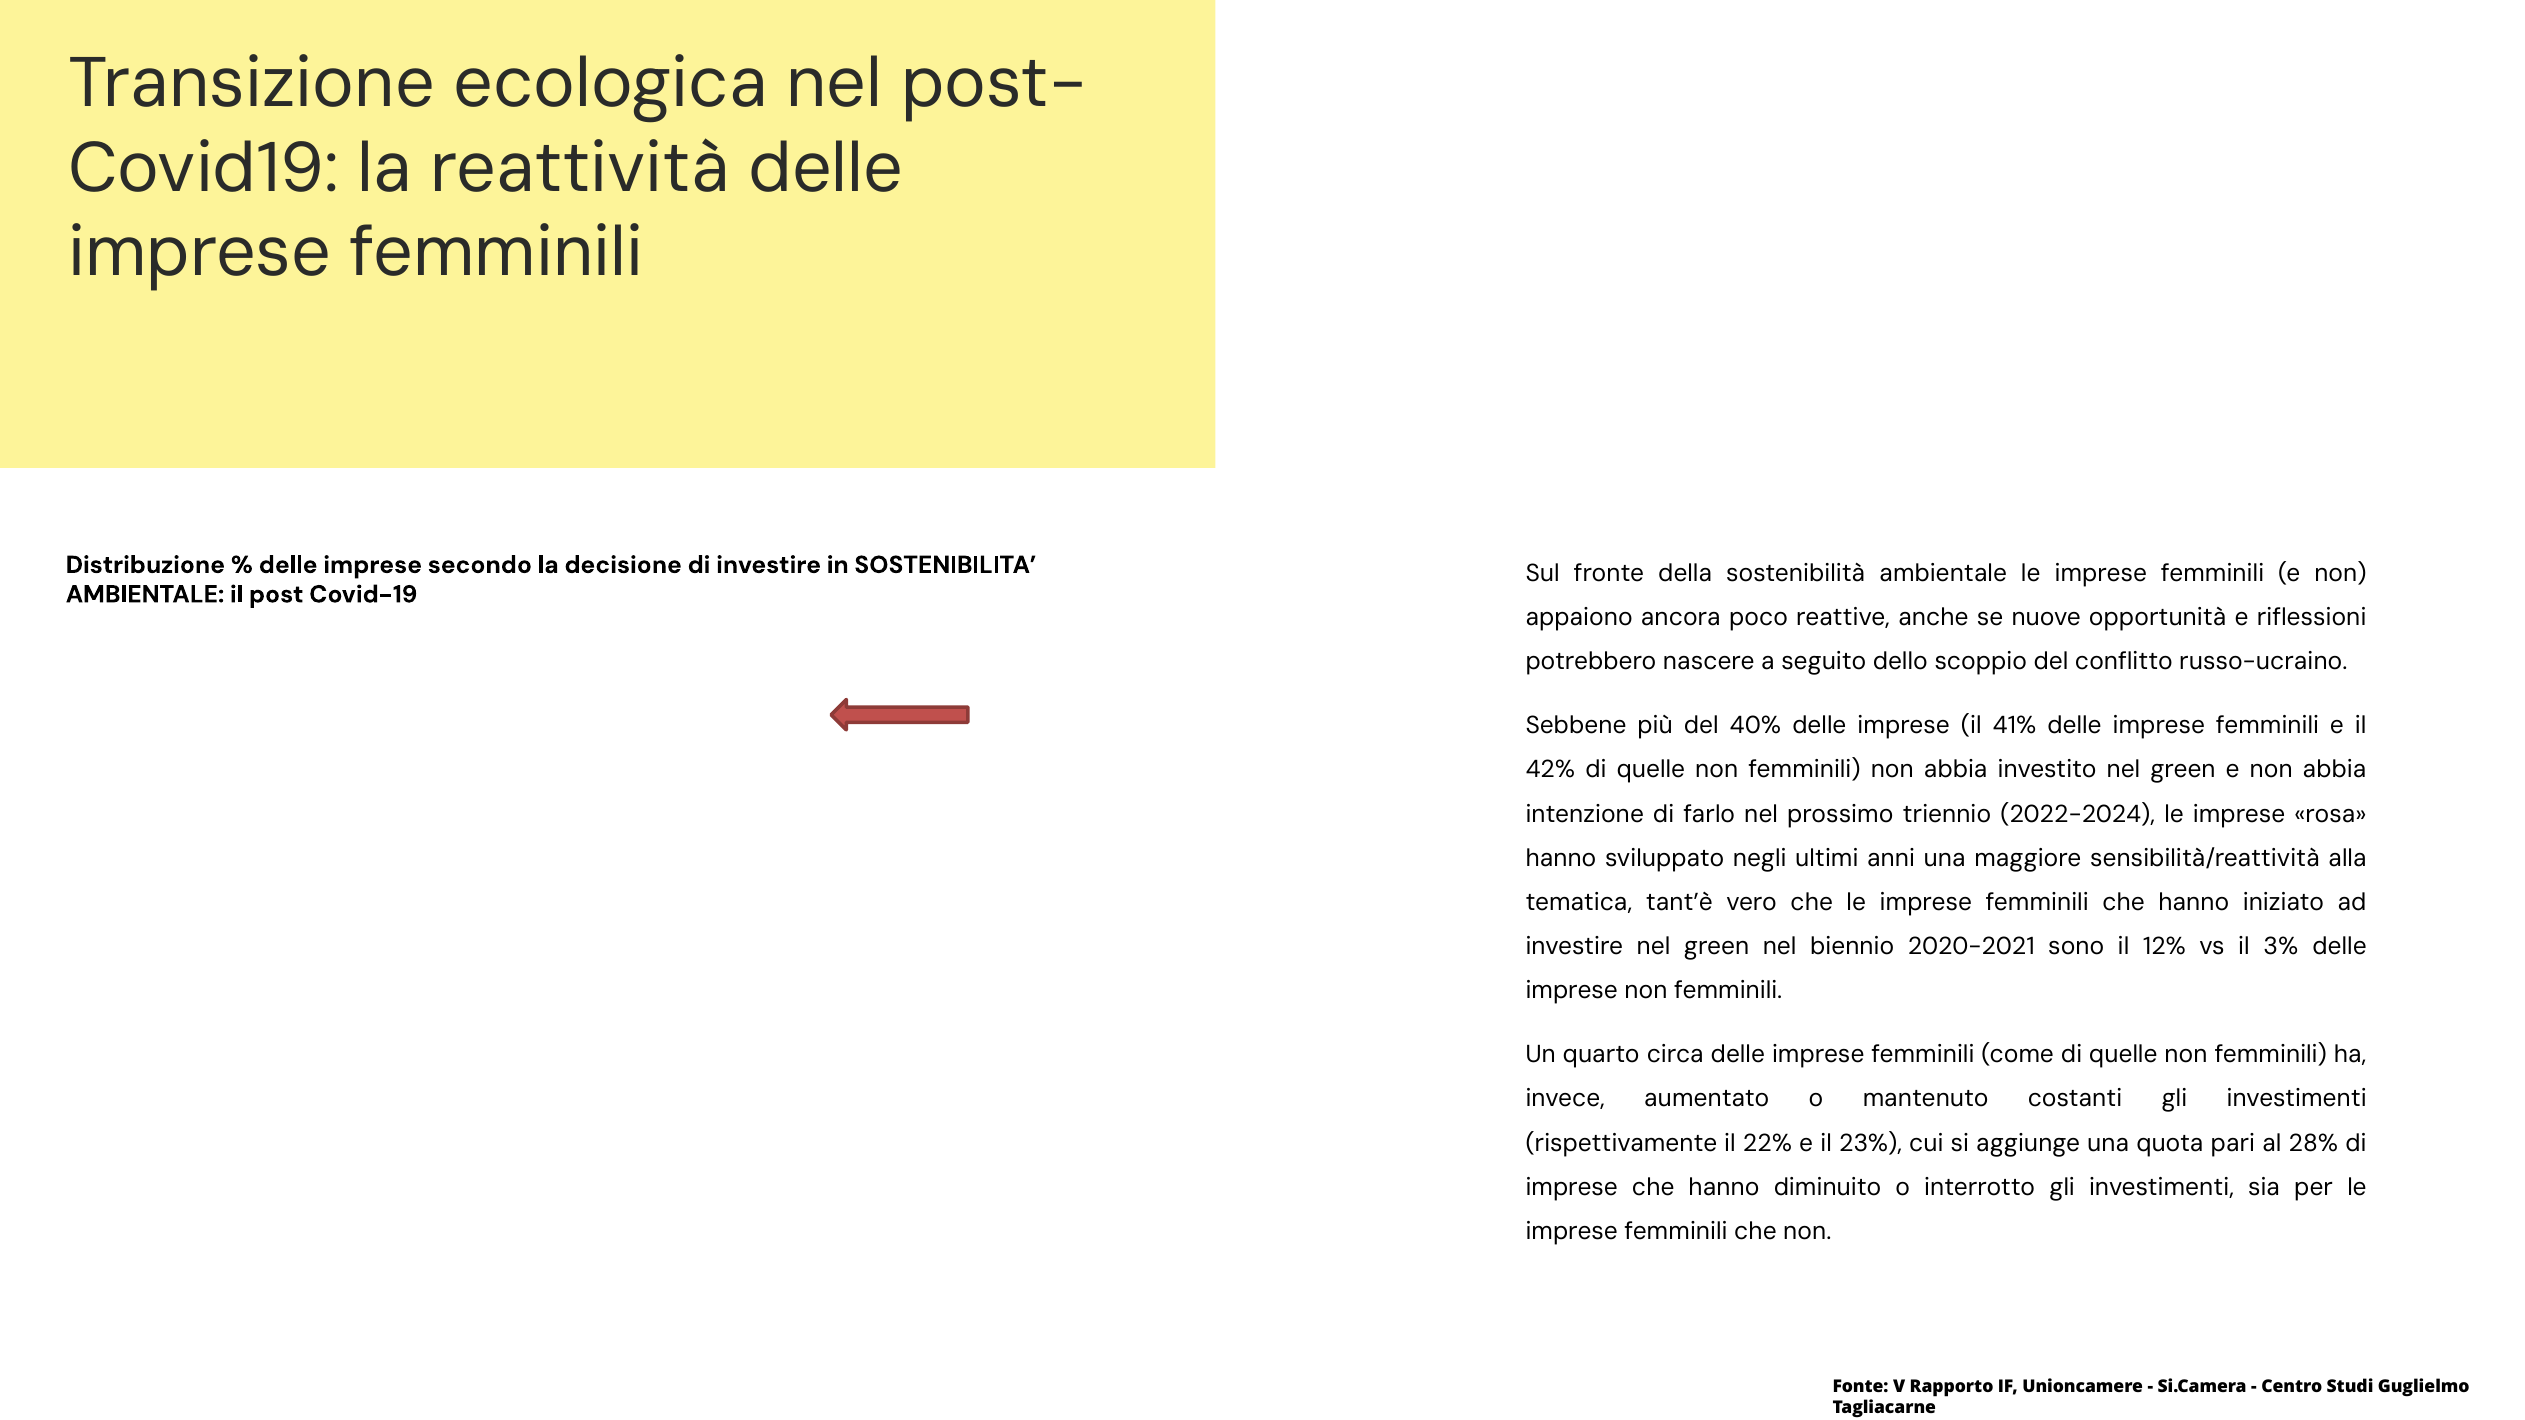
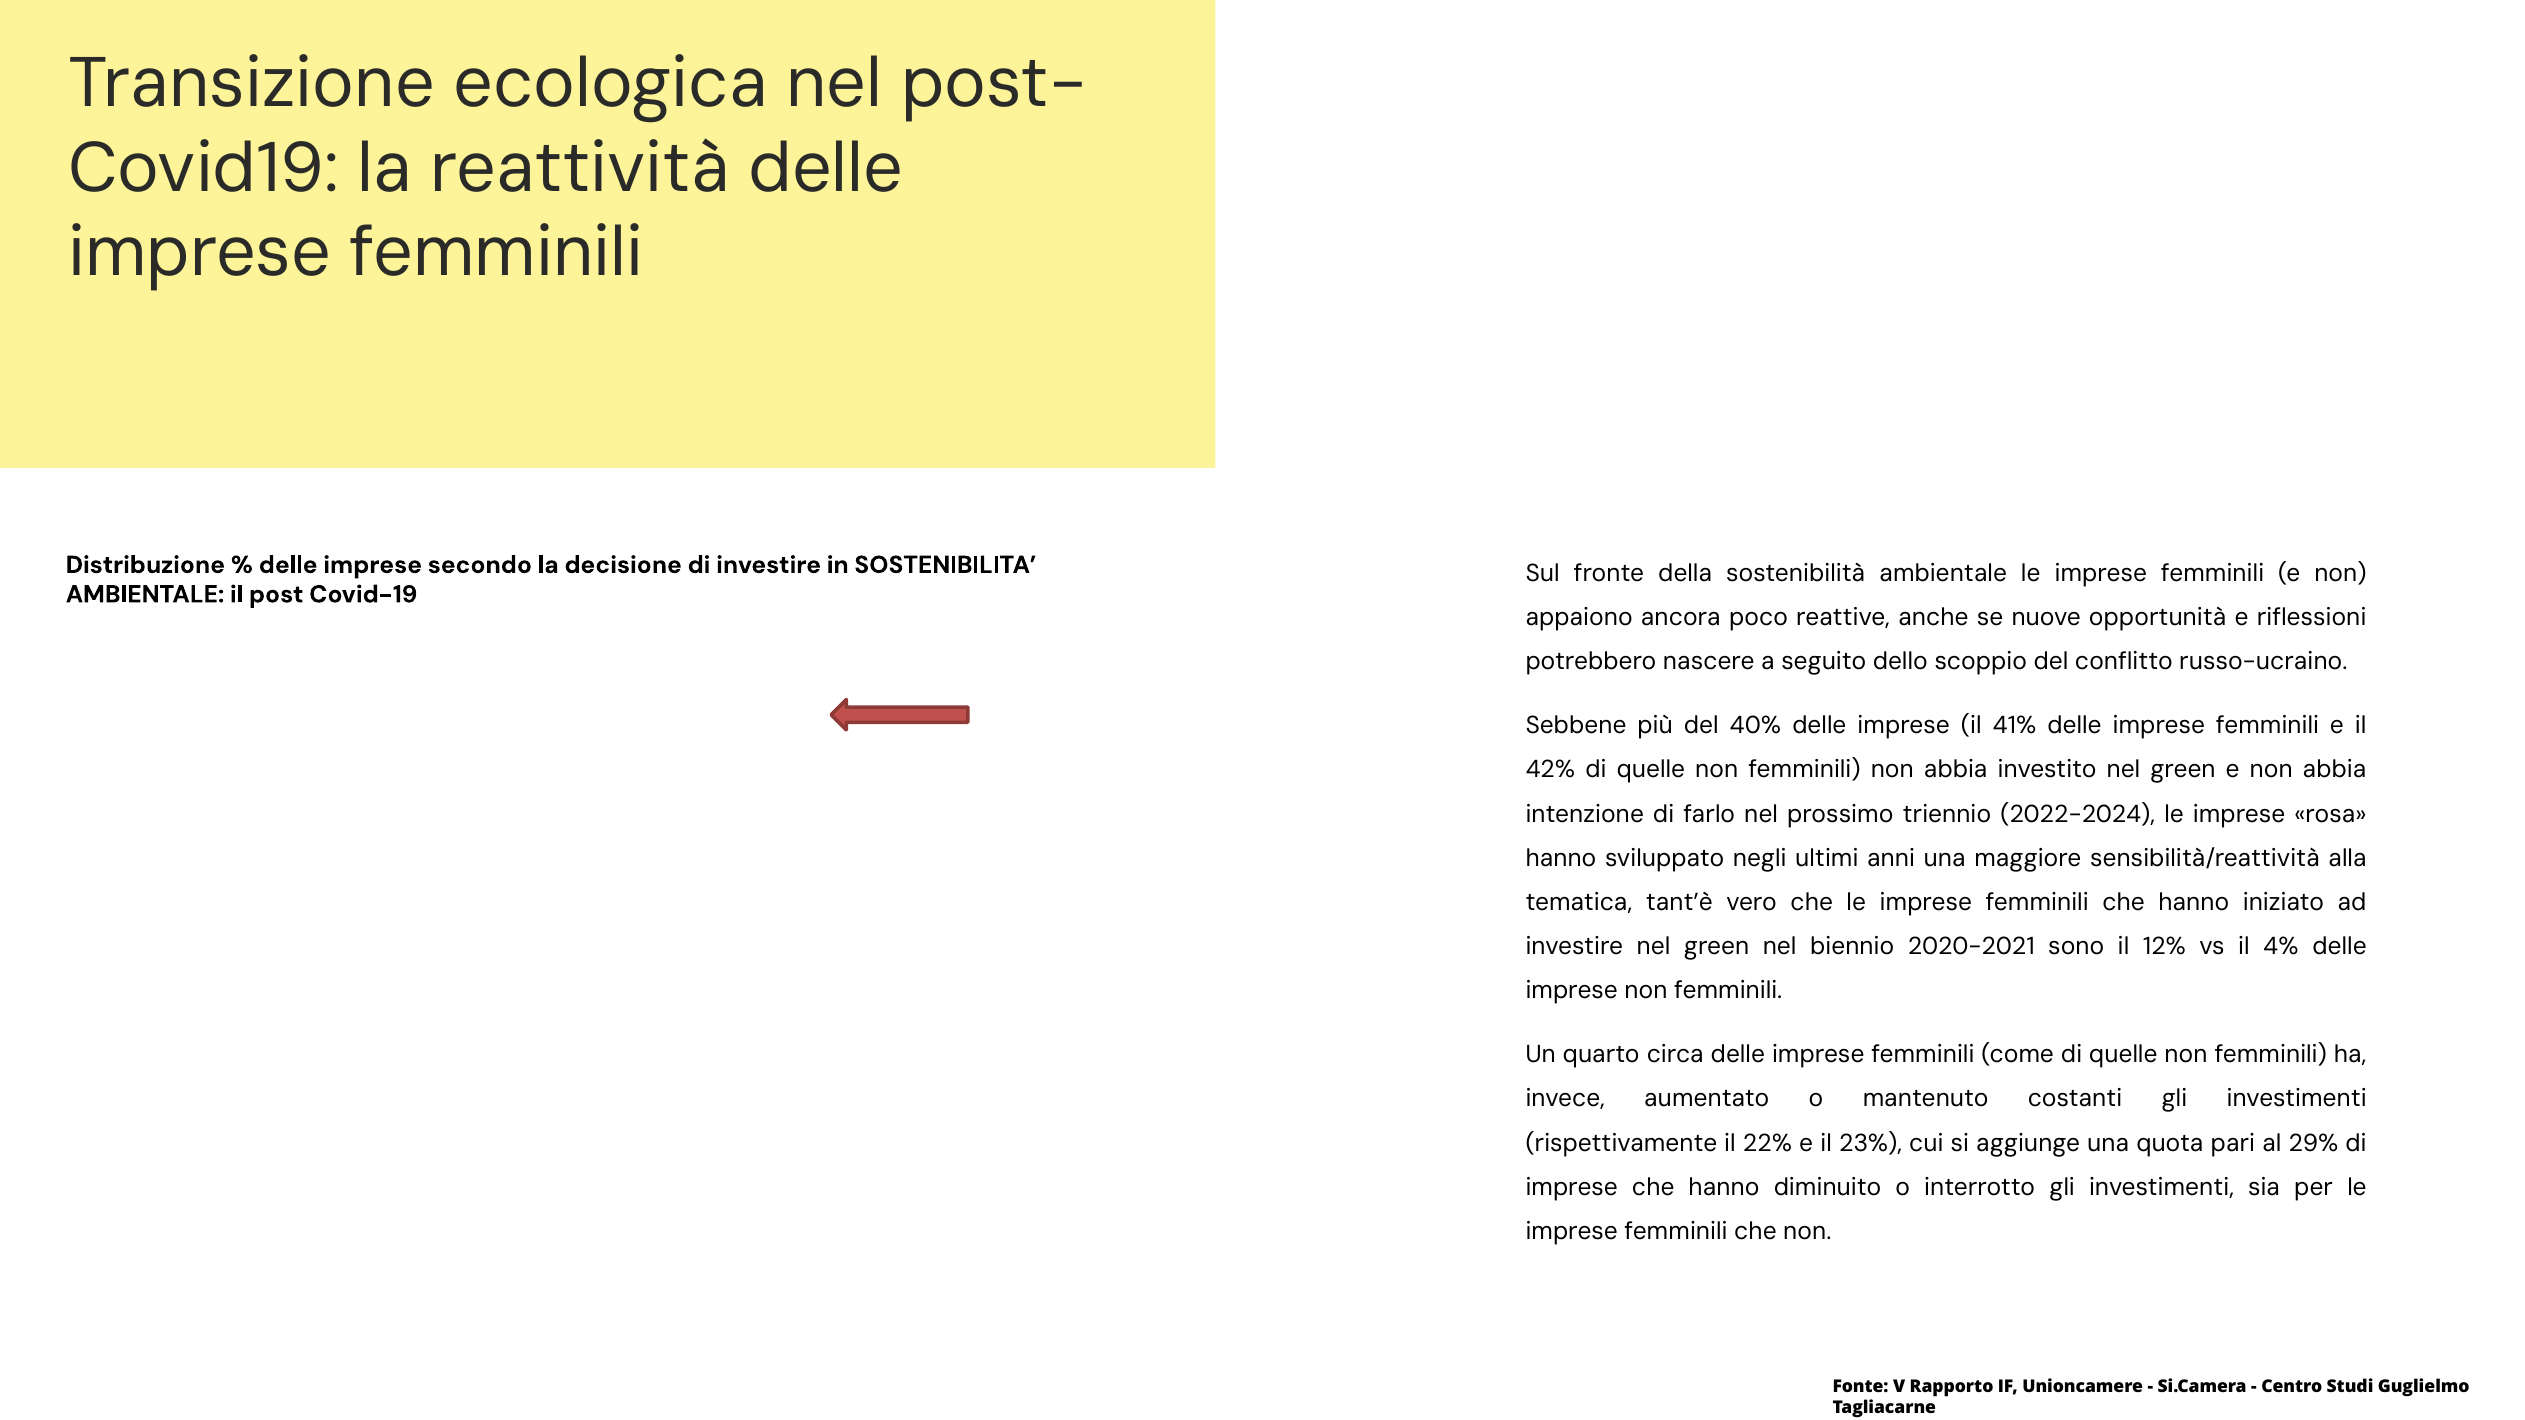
3%: 3% -> 4%
28%: 28% -> 29%
